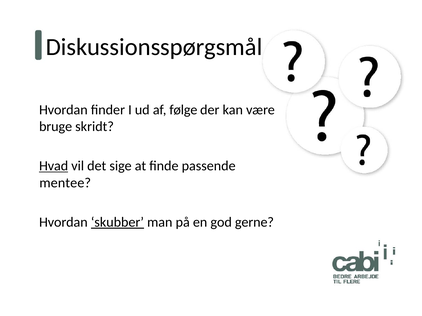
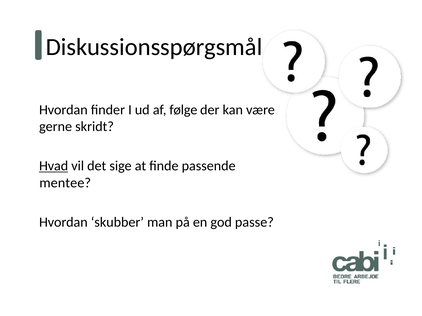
bruge: bruge -> gerne
skubber underline: present -> none
gerne: gerne -> passe
